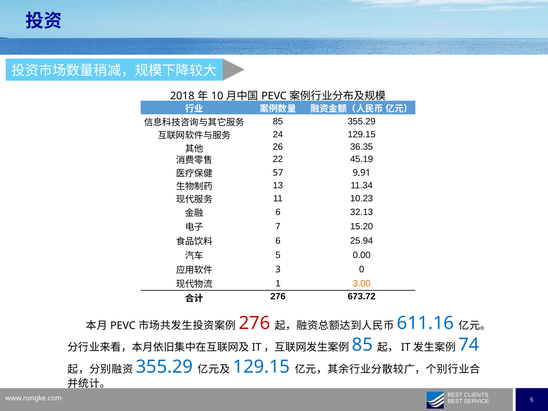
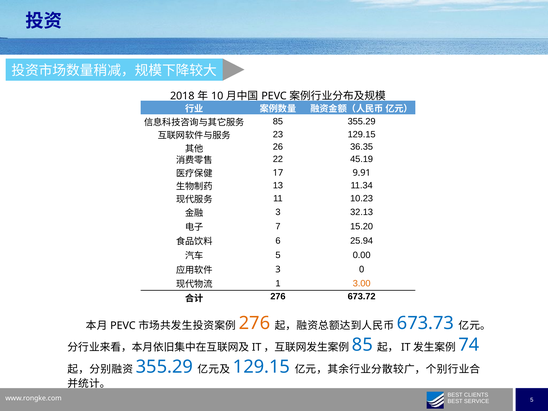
24: 24 -> 23
57: 57 -> 17
6 at (278, 212): 6 -> 3
276 at (254, 323) colour: red -> orange
611.16: 611.16 -> 673.73
